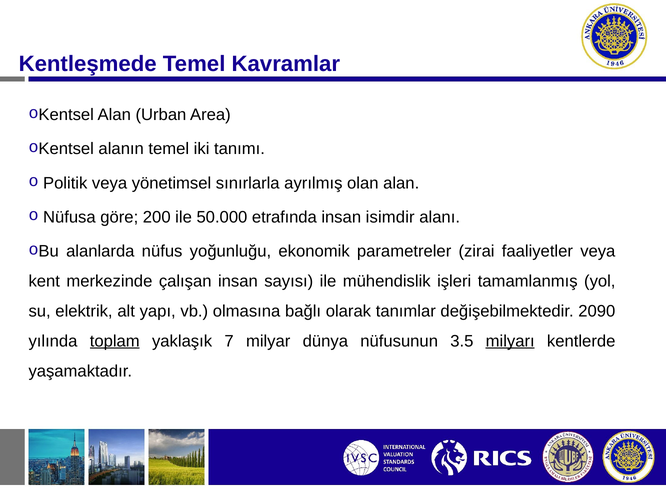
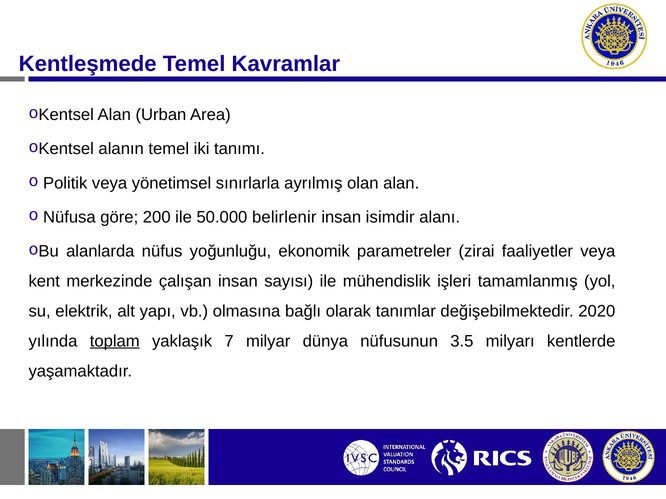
etrafında: etrafında -> belirlenir
2090: 2090 -> 2020
milyarı underline: present -> none
